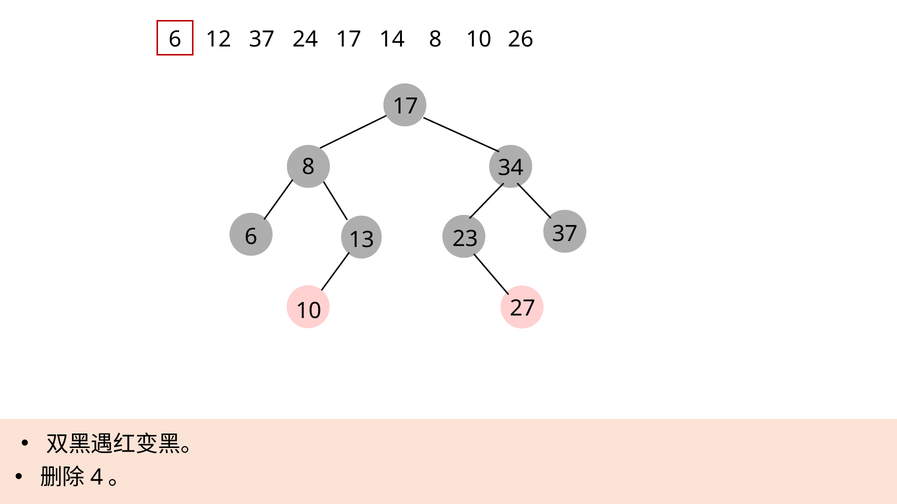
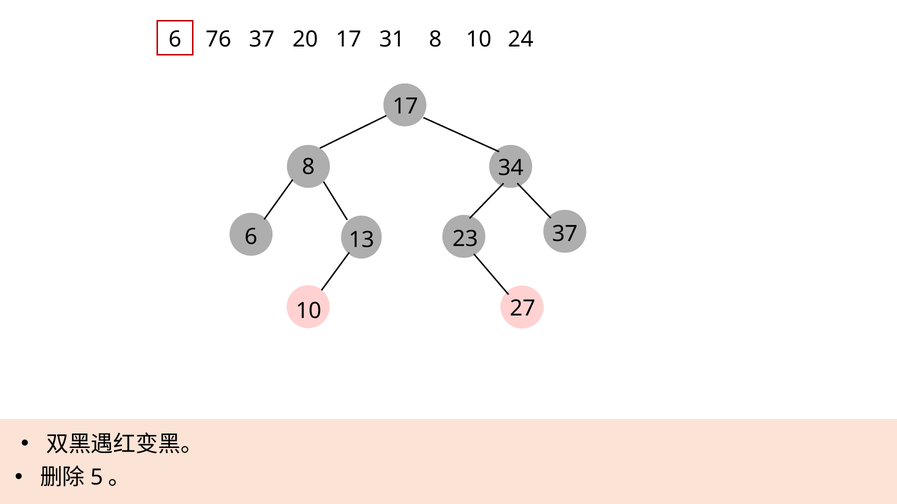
12: 12 -> 76
24: 24 -> 20
14: 14 -> 31
26: 26 -> 24
4: 4 -> 5
